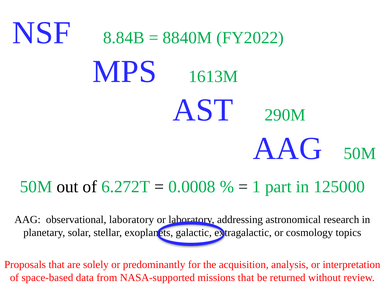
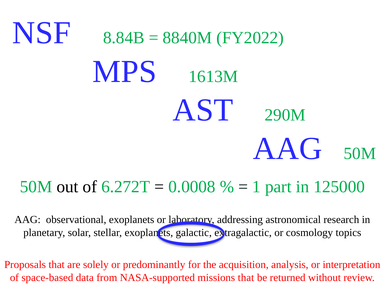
observational laboratory: laboratory -> exoplanets
